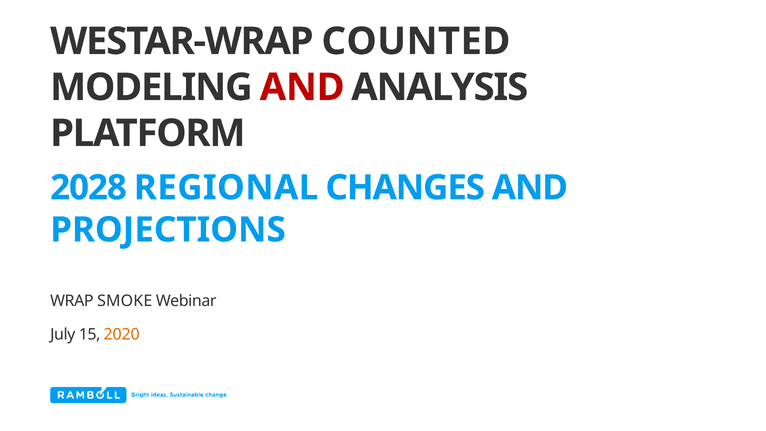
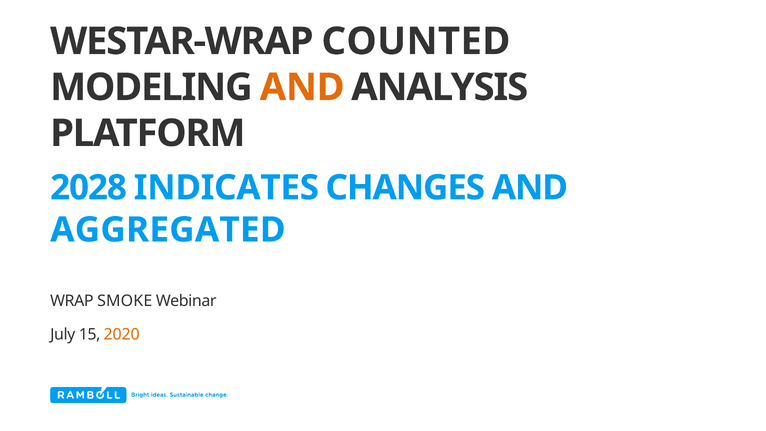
AND at (302, 87) colour: red -> orange
REGIONAL: REGIONAL -> INDICATES
PROJECTIONS: PROJECTIONS -> AGGREGATED
